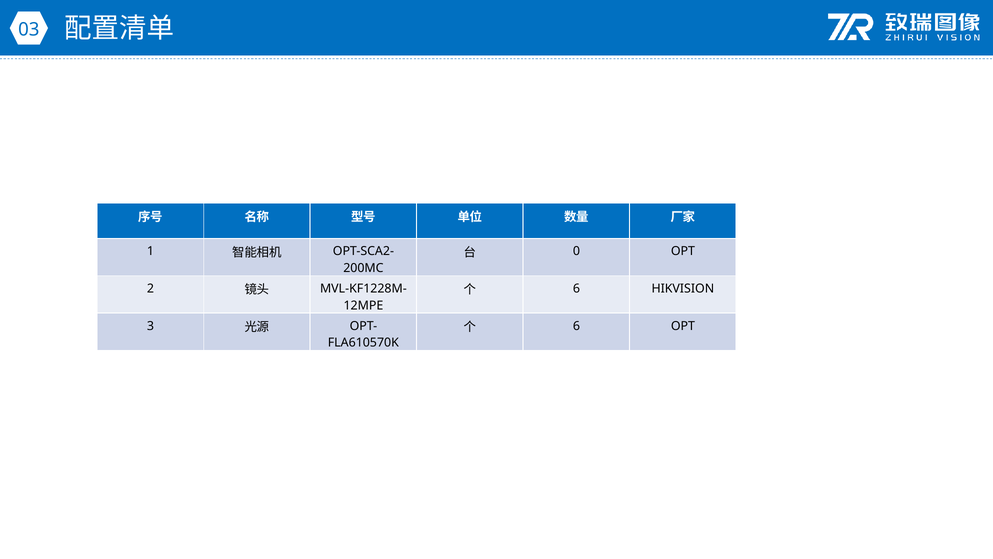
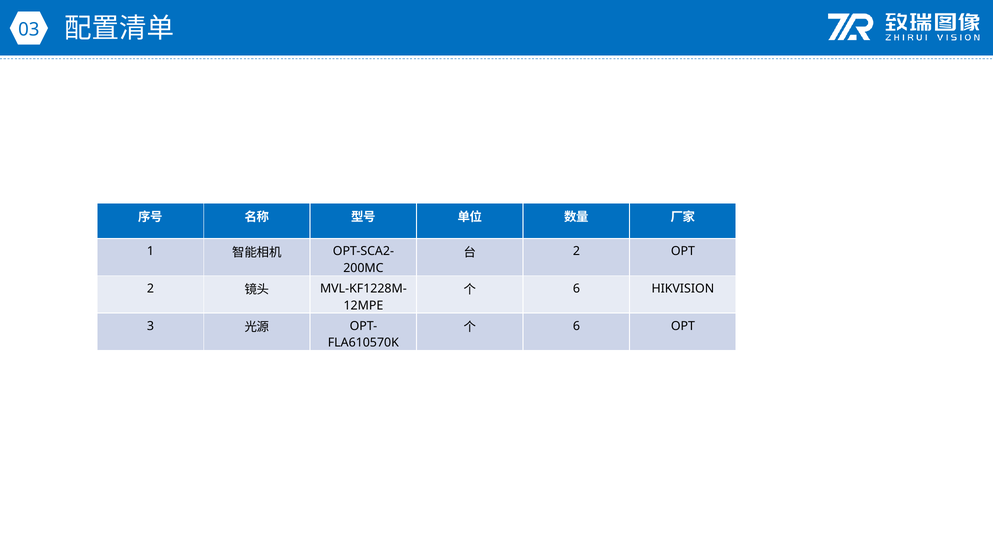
0 at (576, 251): 0 -> 2
